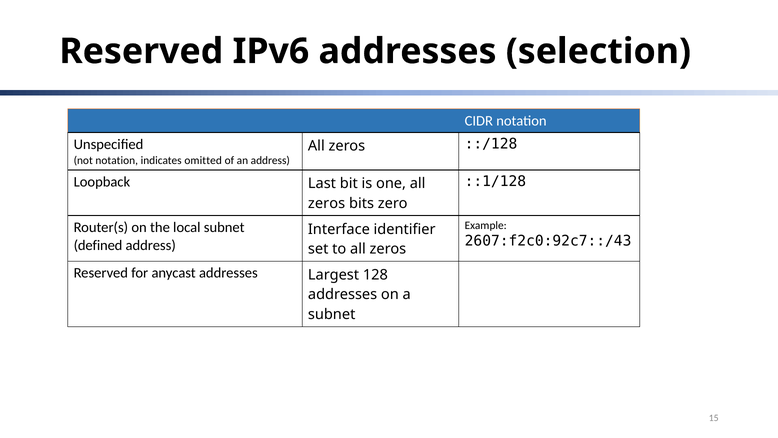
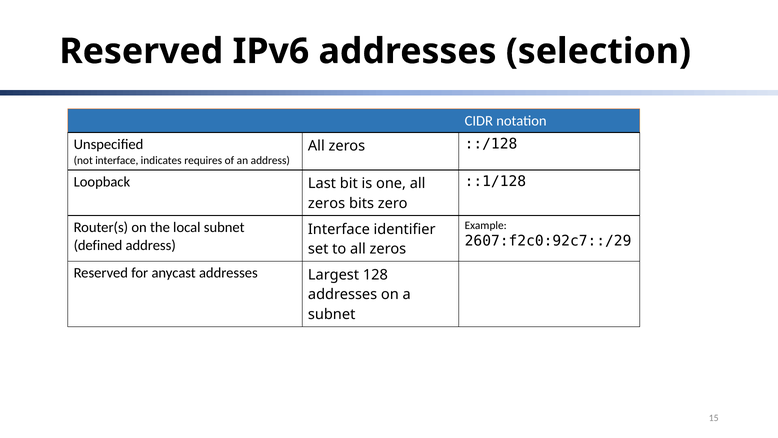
not notation: notation -> interface
omitted: omitted -> requires
2607:f2c0:92c7::/43: 2607:f2c0:92c7::/43 -> 2607:f2c0:92c7::/29
